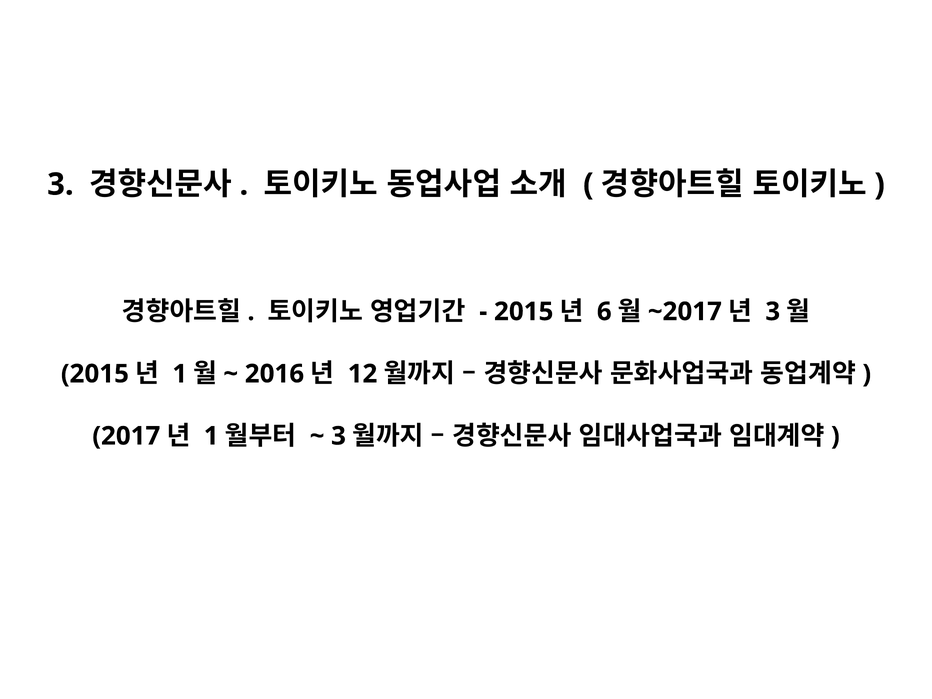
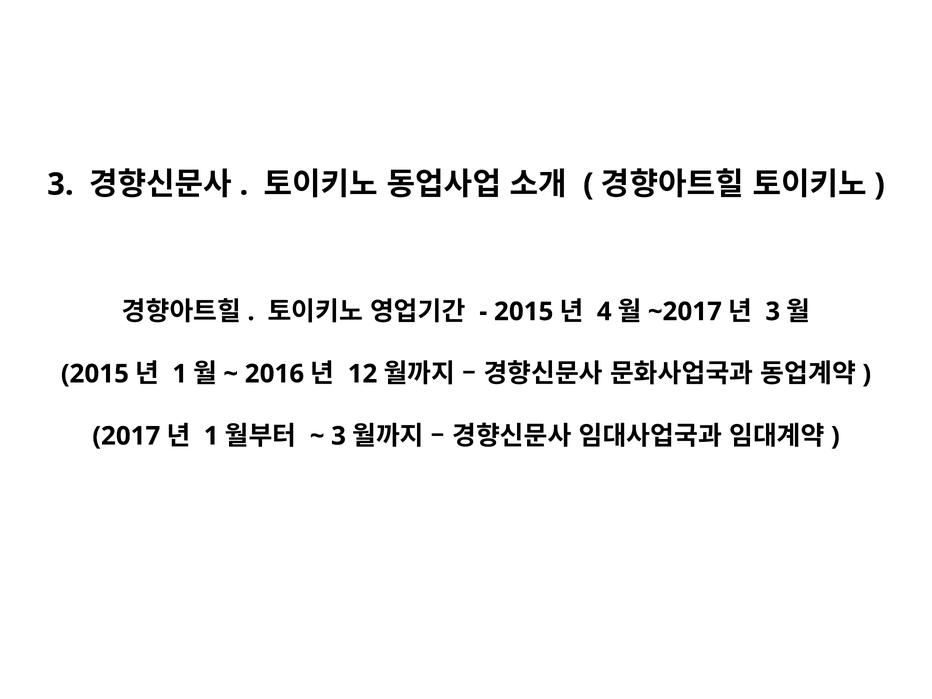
6: 6 -> 4
